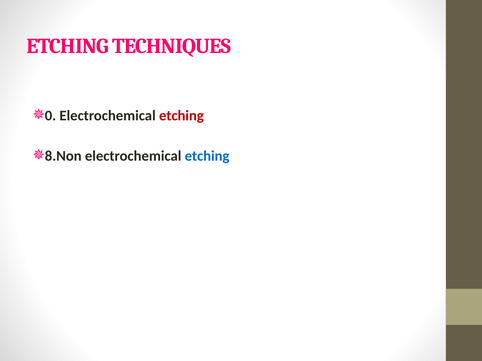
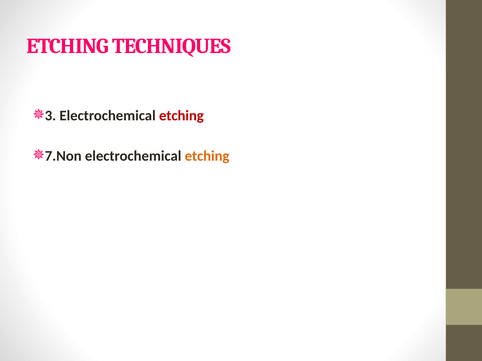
0: 0 -> 3
8.Non: 8.Non -> 7.Non
etching at (207, 156) colour: blue -> orange
